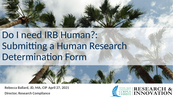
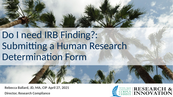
IRB Human: Human -> Finding
